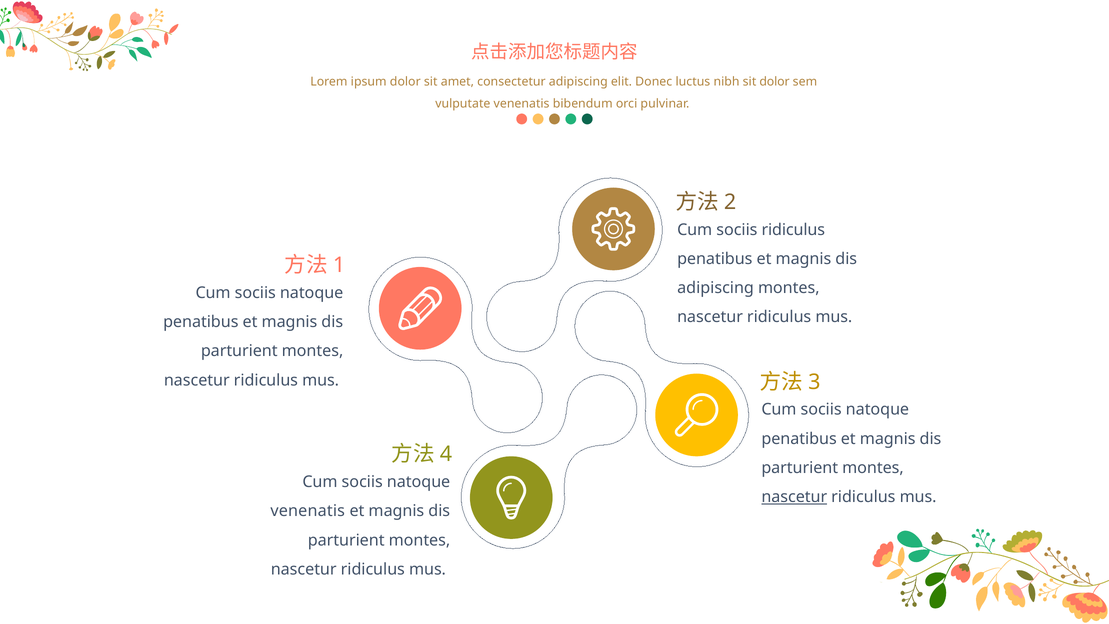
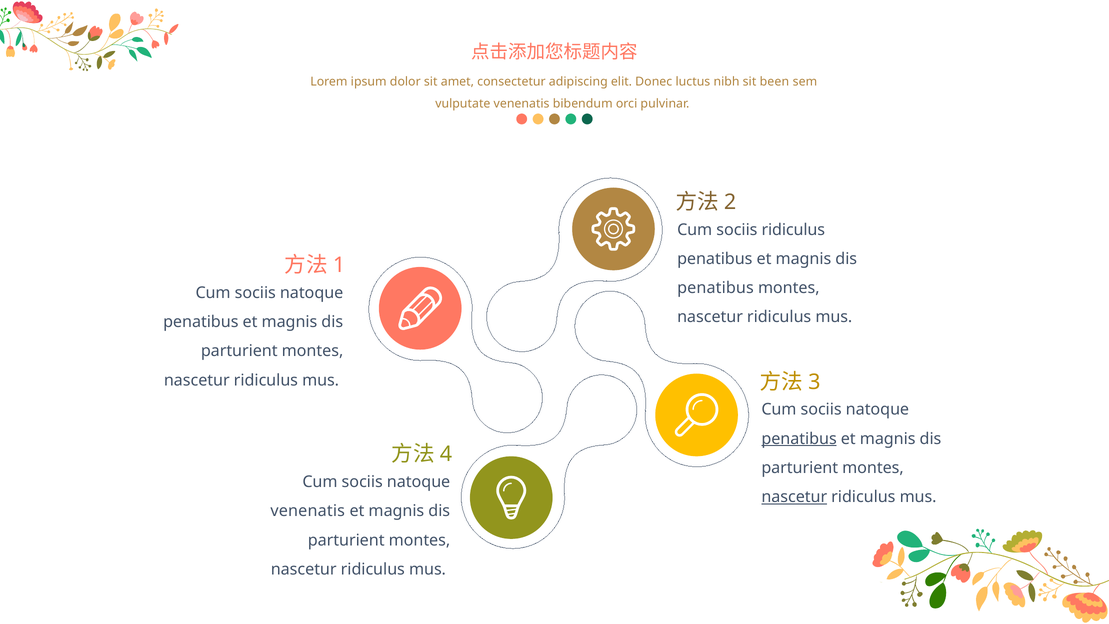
sit dolor: dolor -> been
adipiscing at (716, 288): adipiscing -> penatibus
penatibus at (799, 439) underline: none -> present
